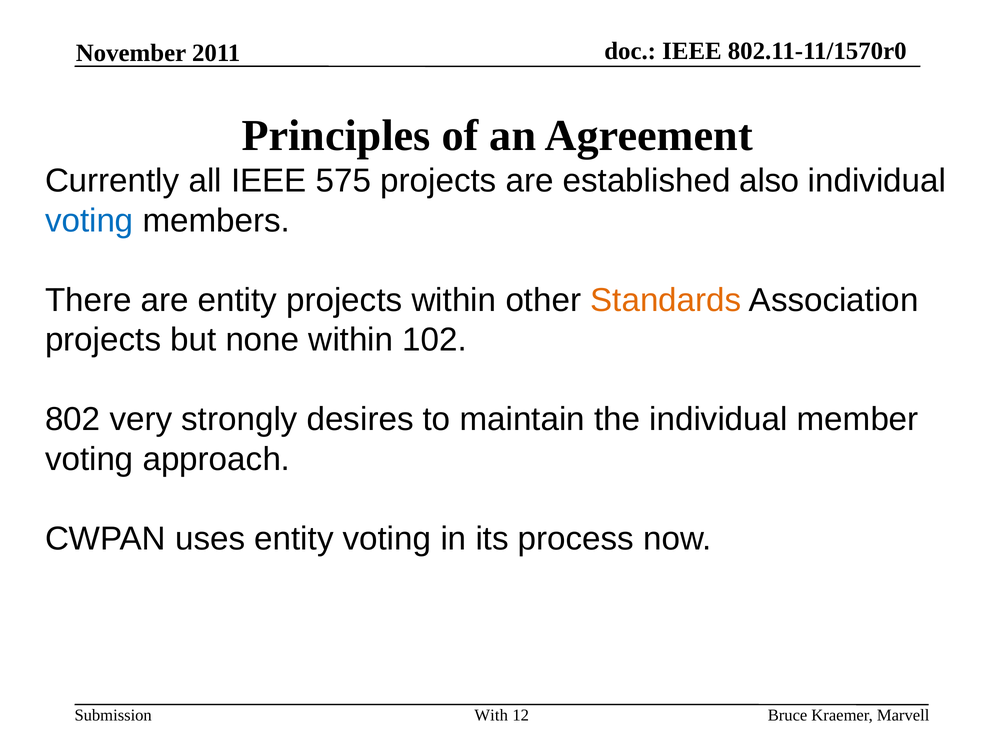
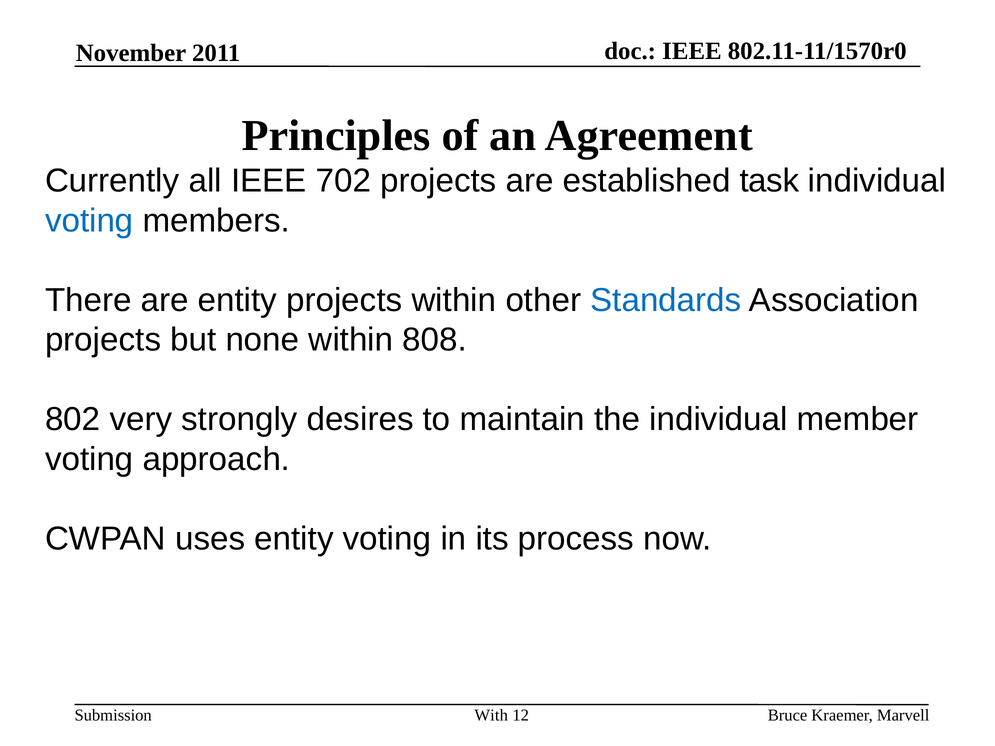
575: 575 -> 702
also: also -> task
Standards colour: orange -> blue
102: 102 -> 808
